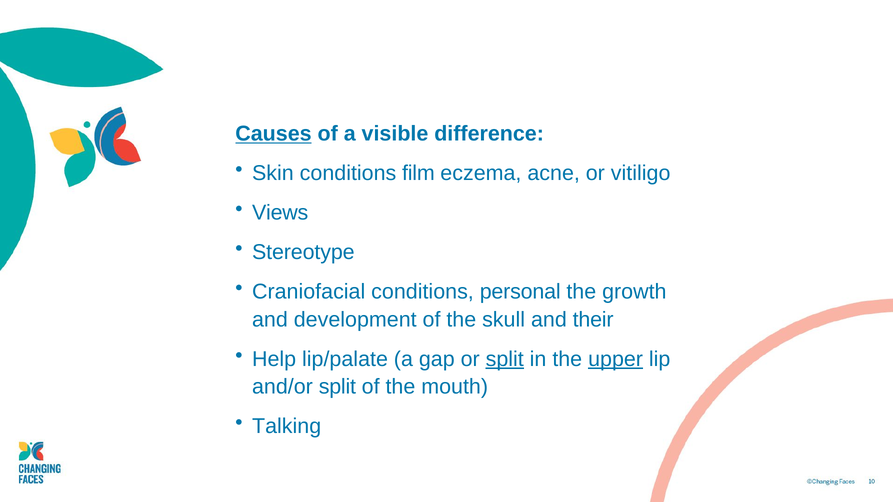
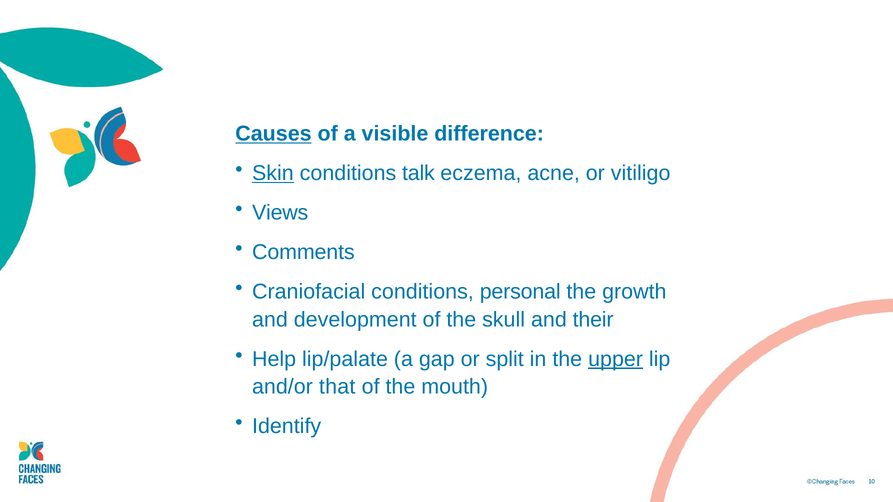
Skin underline: none -> present
film: film -> talk
Stereotype: Stereotype -> Comments
split at (505, 359) underline: present -> none
and/or split: split -> that
Talking: Talking -> Identify
